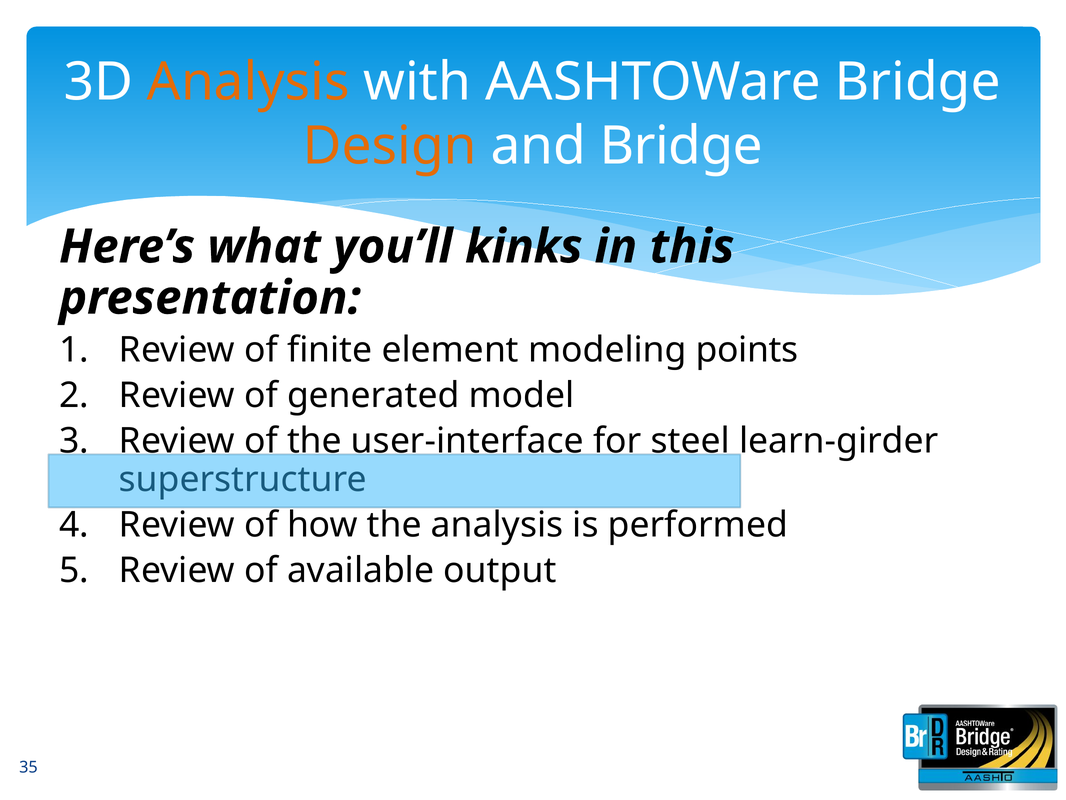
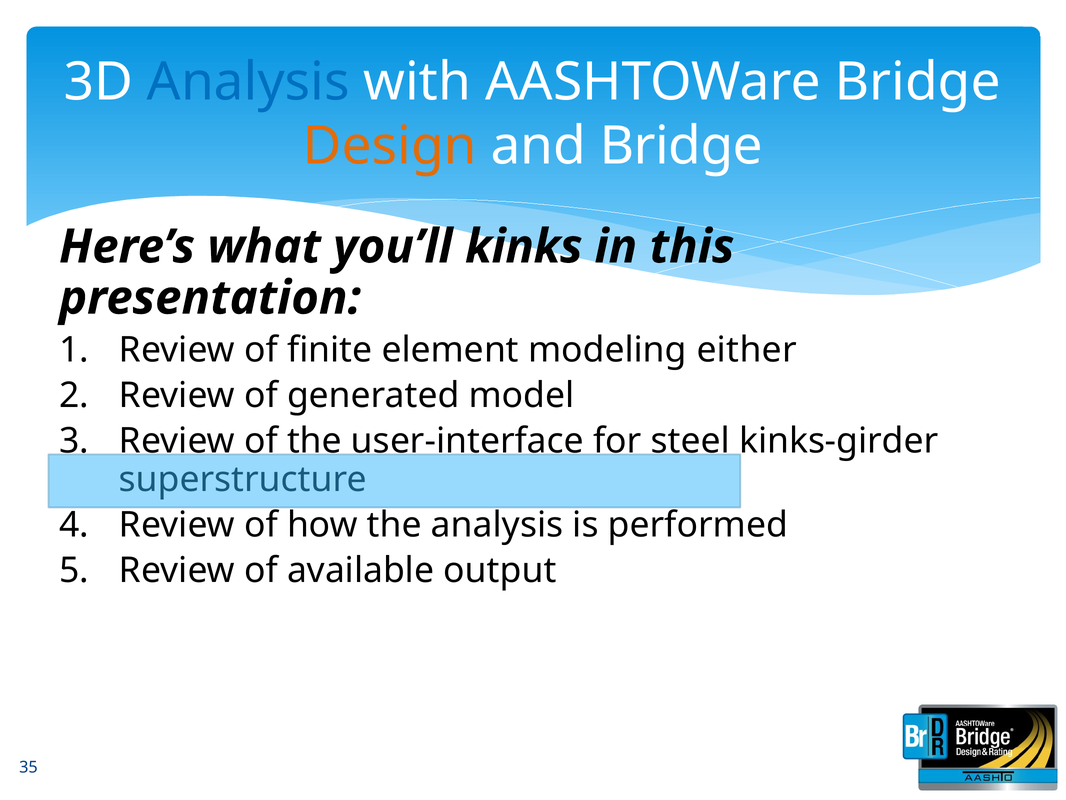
Analysis at (248, 82) colour: orange -> blue
points: points -> either
learn-girder: learn-girder -> kinks-girder
